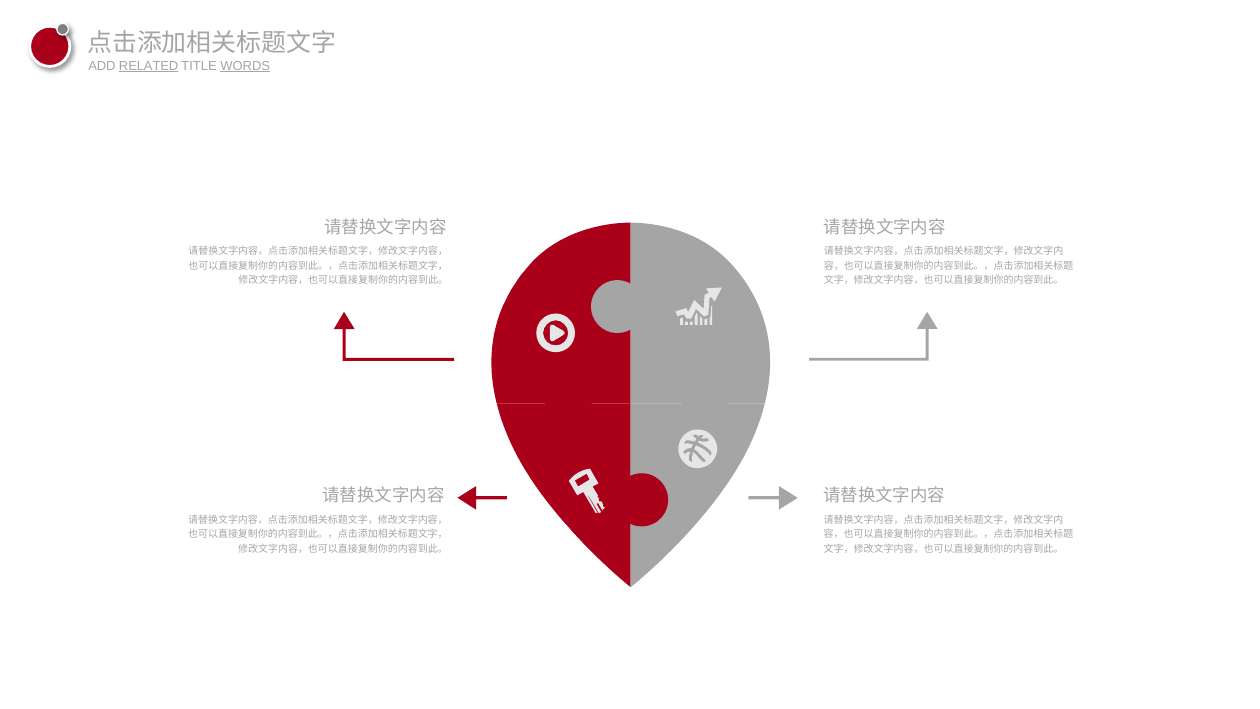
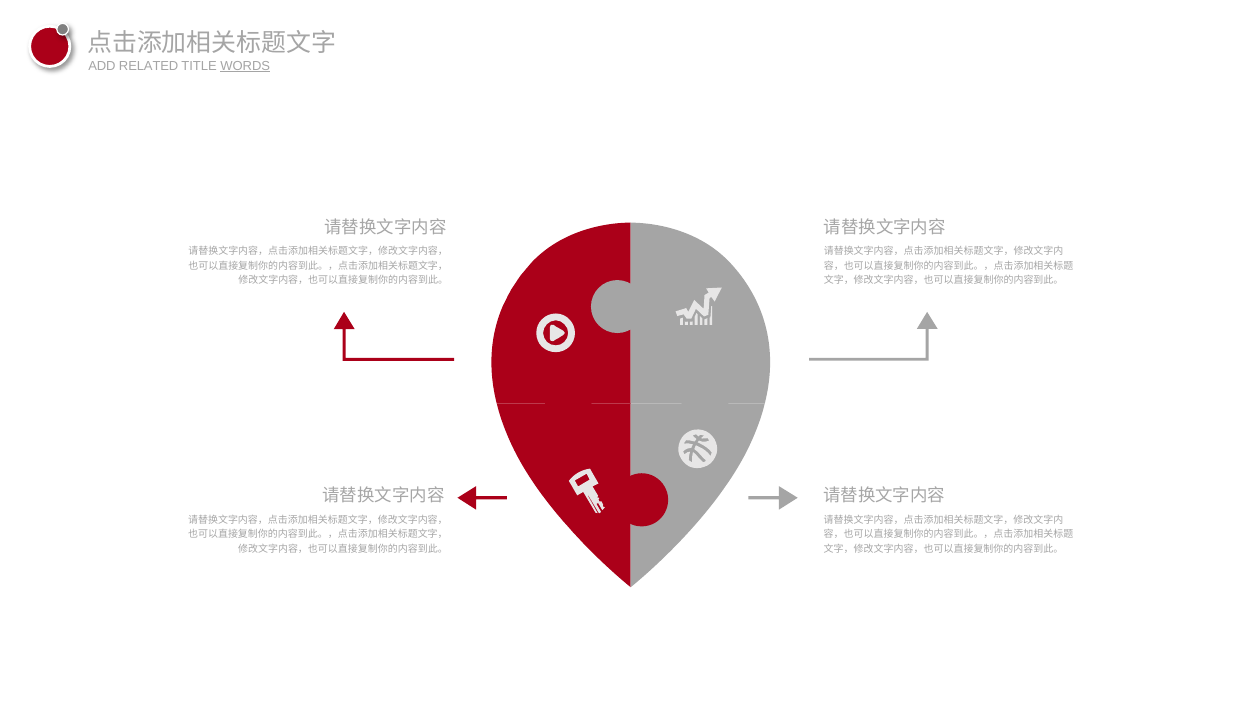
RELATED underline: present -> none
